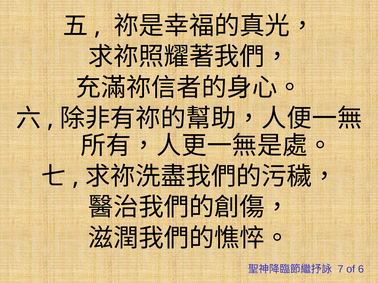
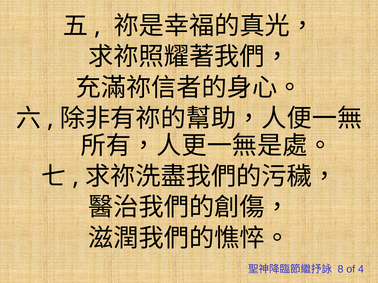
7: 7 -> 8
6: 6 -> 4
